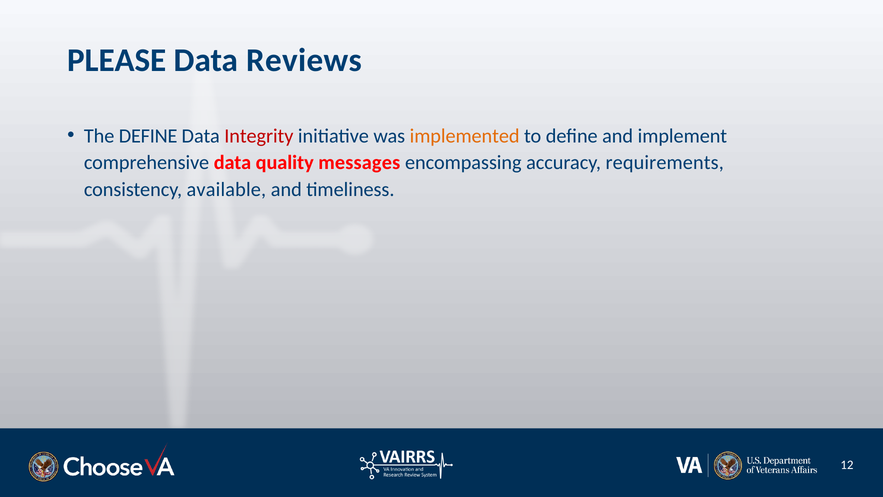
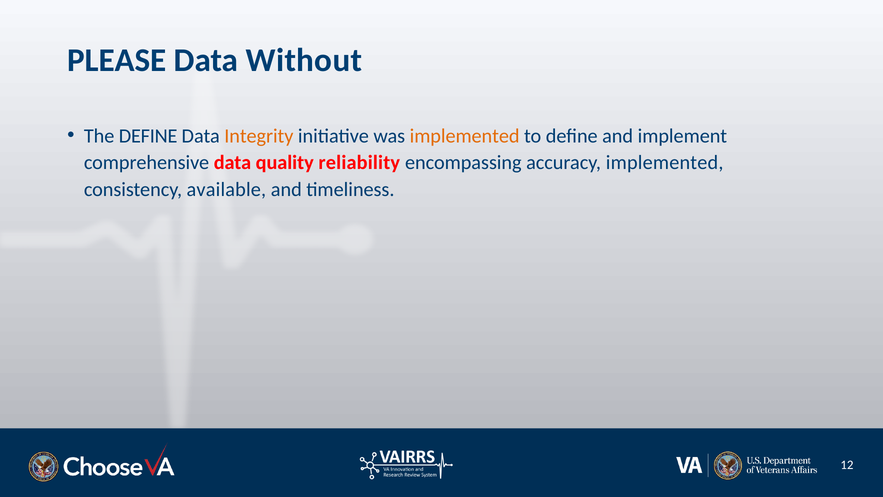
Reviews: Reviews -> Without
Integrity colour: red -> orange
messages: messages -> reliability
accuracy requirements: requirements -> implemented
